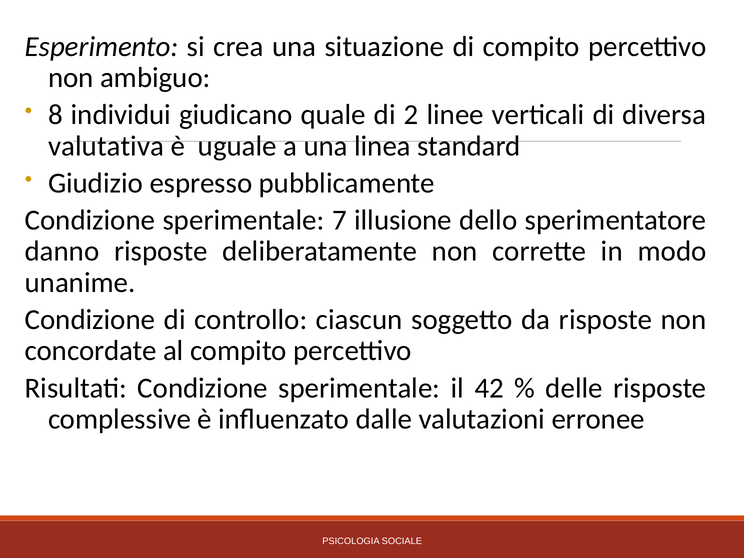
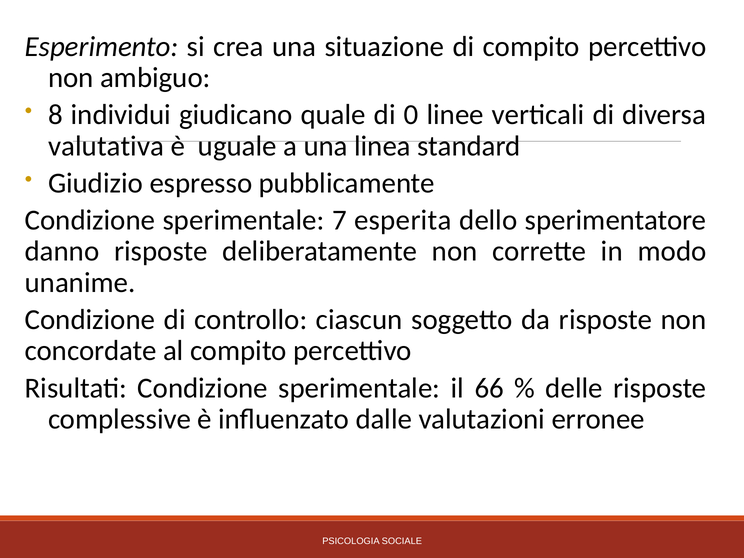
2: 2 -> 0
illusione: illusione -> esperita
42: 42 -> 66
